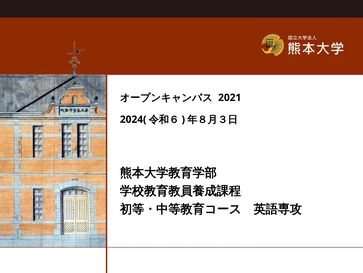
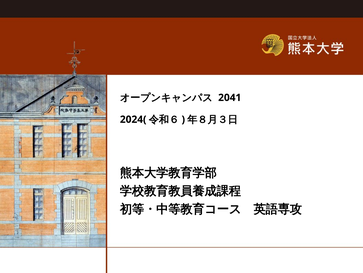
2021: 2021 -> 2041
